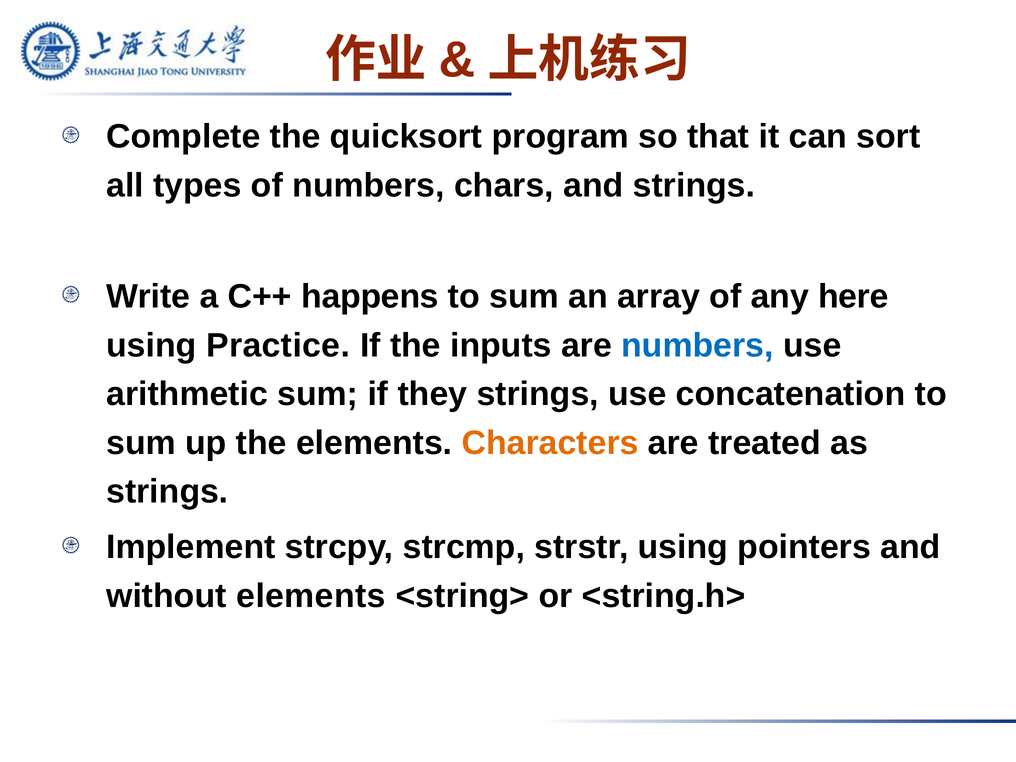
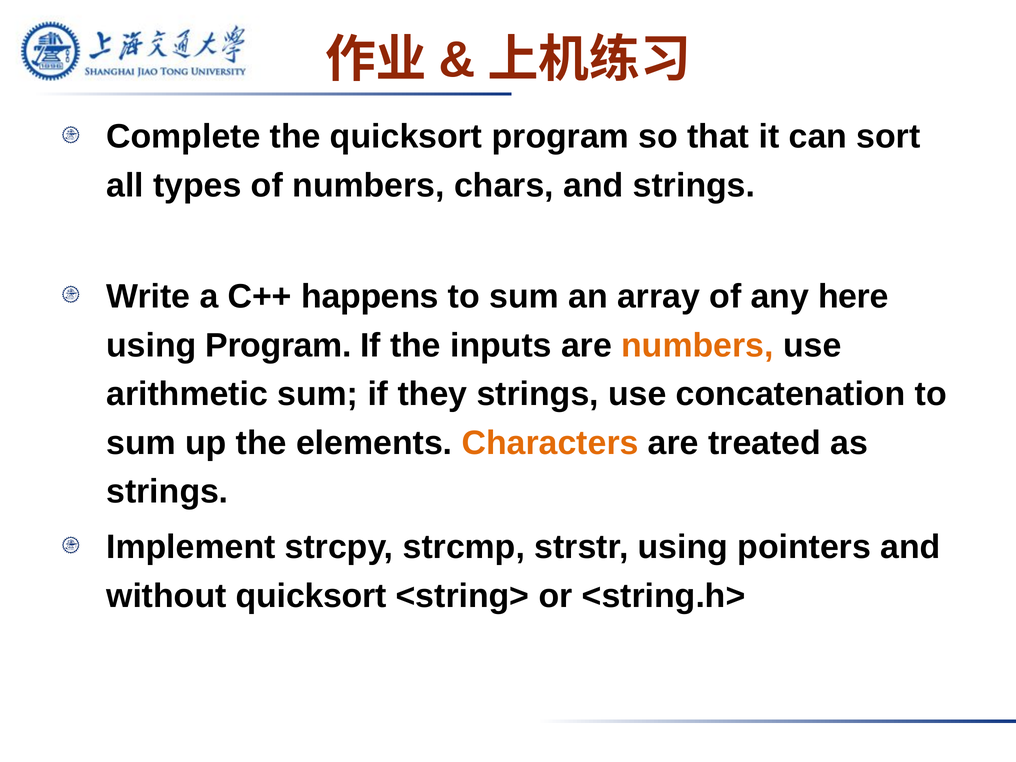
using Practice: Practice -> Program
numbers at (697, 345) colour: blue -> orange
without elements: elements -> quicksort
